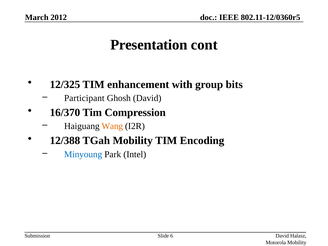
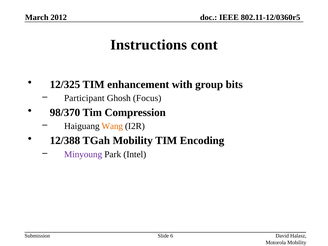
Presentation: Presentation -> Instructions
Ghosh David: David -> Focus
16/370: 16/370 -> 98/370
Minyoung colour: blue -> purple
